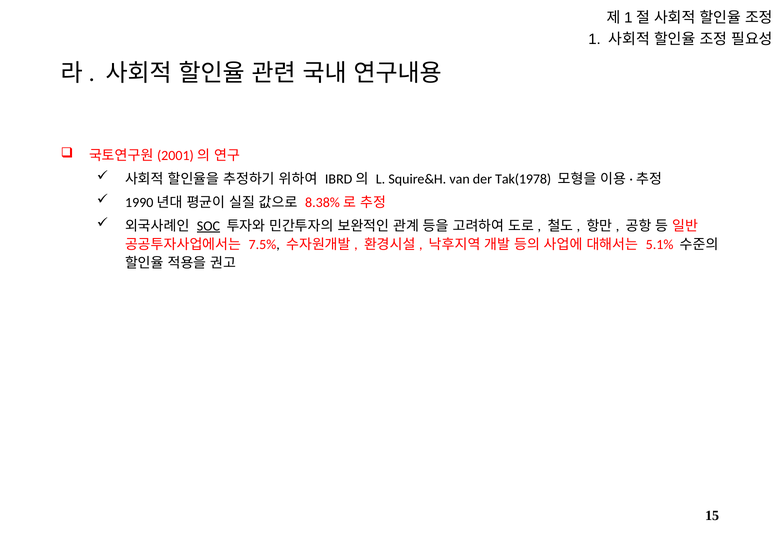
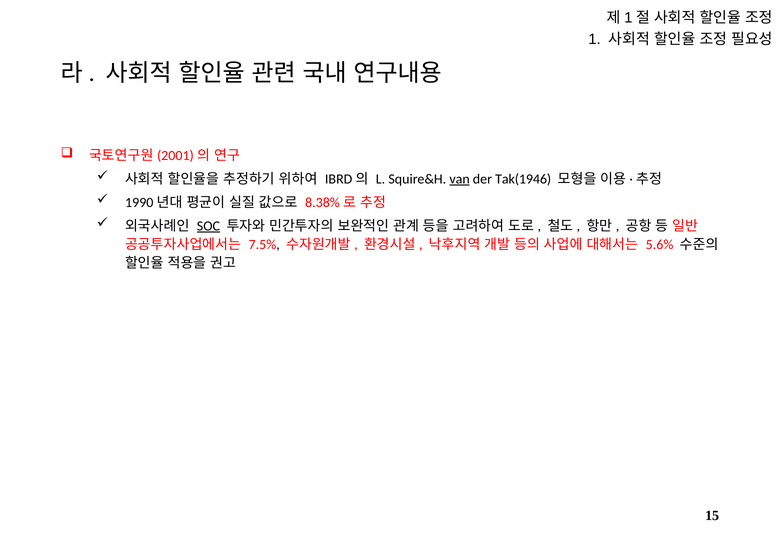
van underline: none -> present
Tak(1978: Tak(1978 -> Tak(1946
5.1%: 5.1% -> 5.6%
